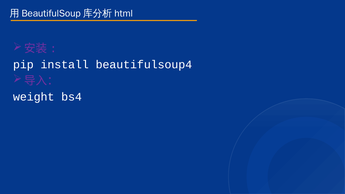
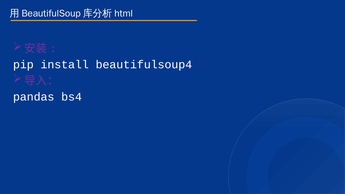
weight: weight -> pandas
